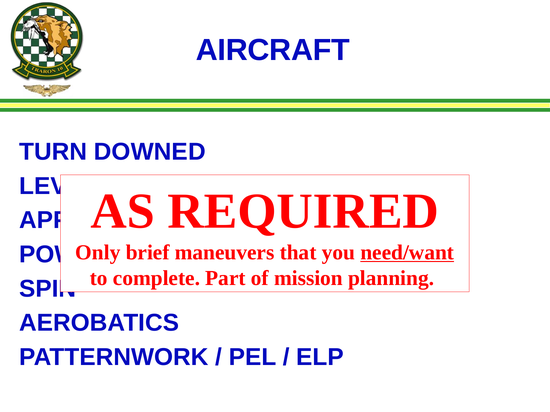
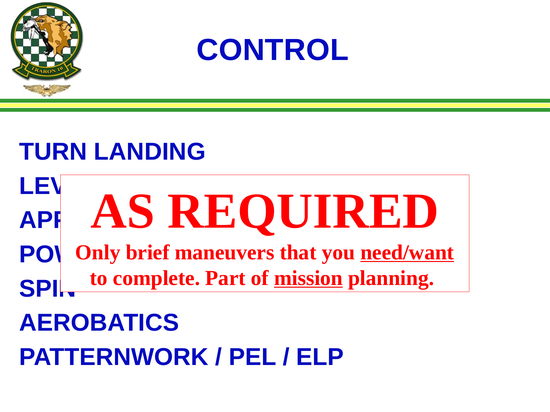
AIRCRAFT: AIRCRAFT -> CONTROL
DOWNED: DOWNED -> LANDING
mission underline: none -> present
